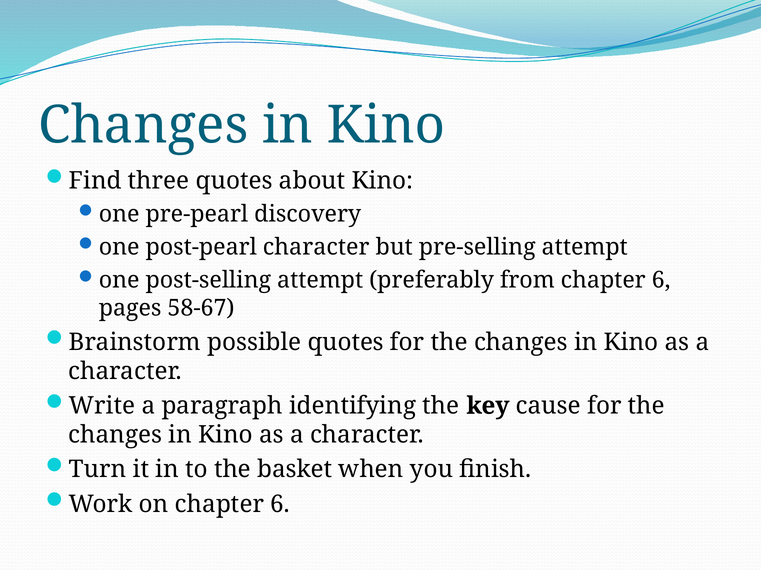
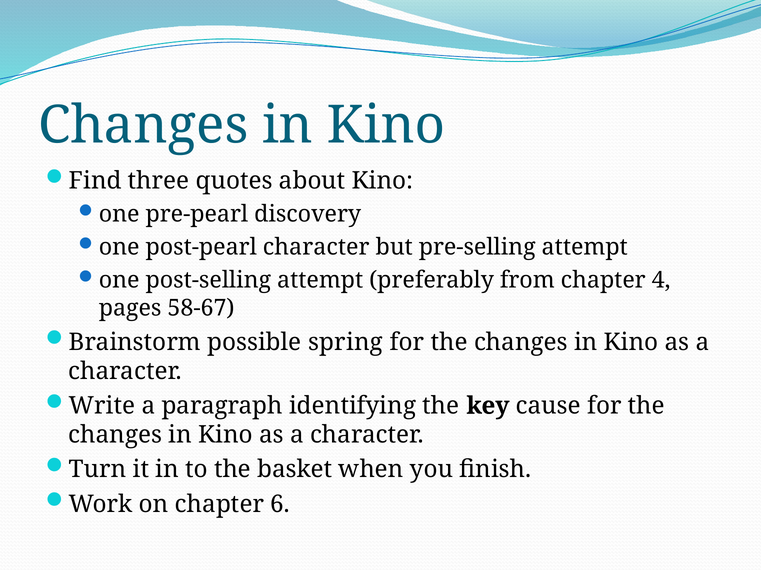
from chapter 6: 6 -> 4
possible quotes: quotes -> spring
